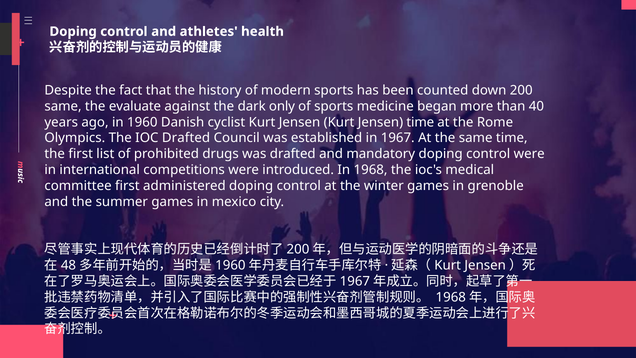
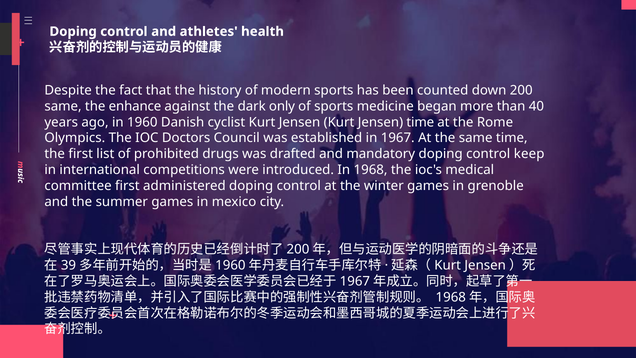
evaluate: evaluate -> enhance
IOC Drafted: Drafted -> Doctors
control were: were -> keep
48: 48 -> 39
